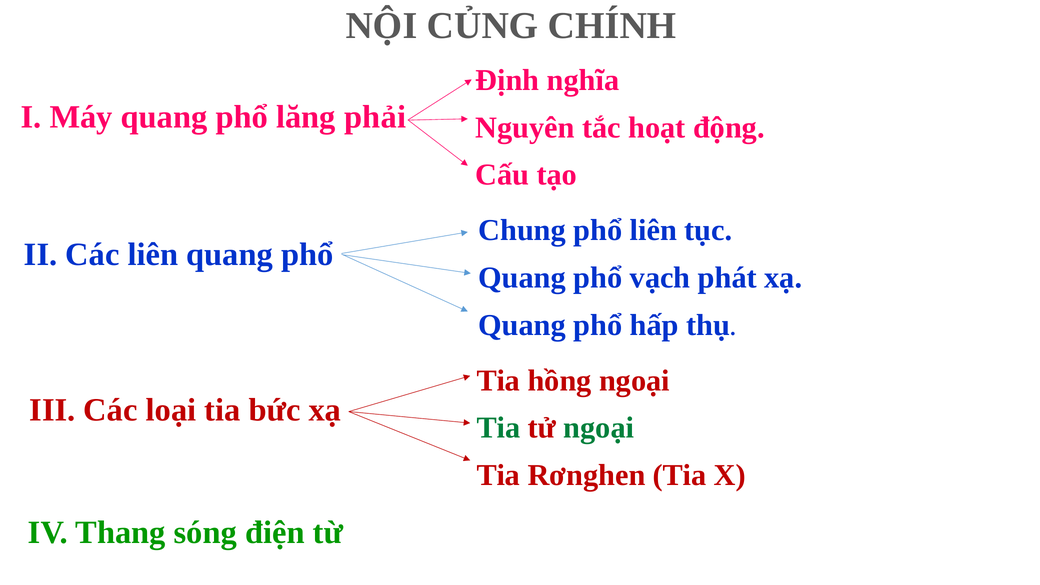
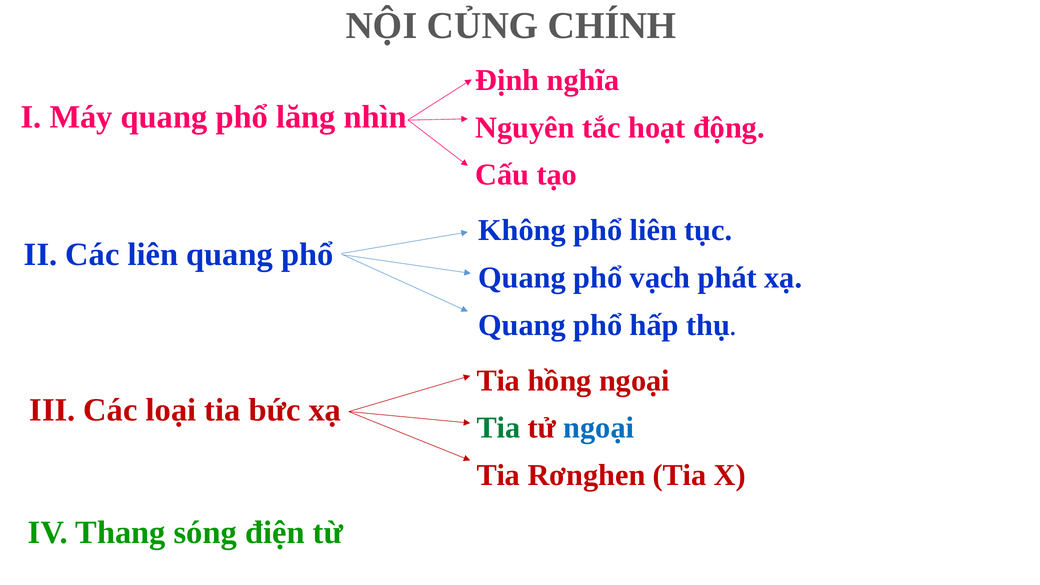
phải: phải -> nhìn
Chung: Chung -> Không
ngoại at (599, 428) colour: green -> blue
